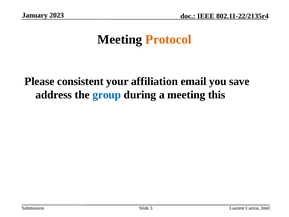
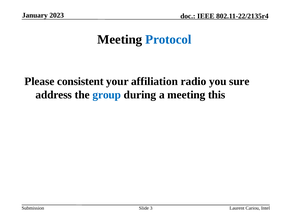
Protocol colour: orange -> blue
email: email -> radio
save: save -> sure
